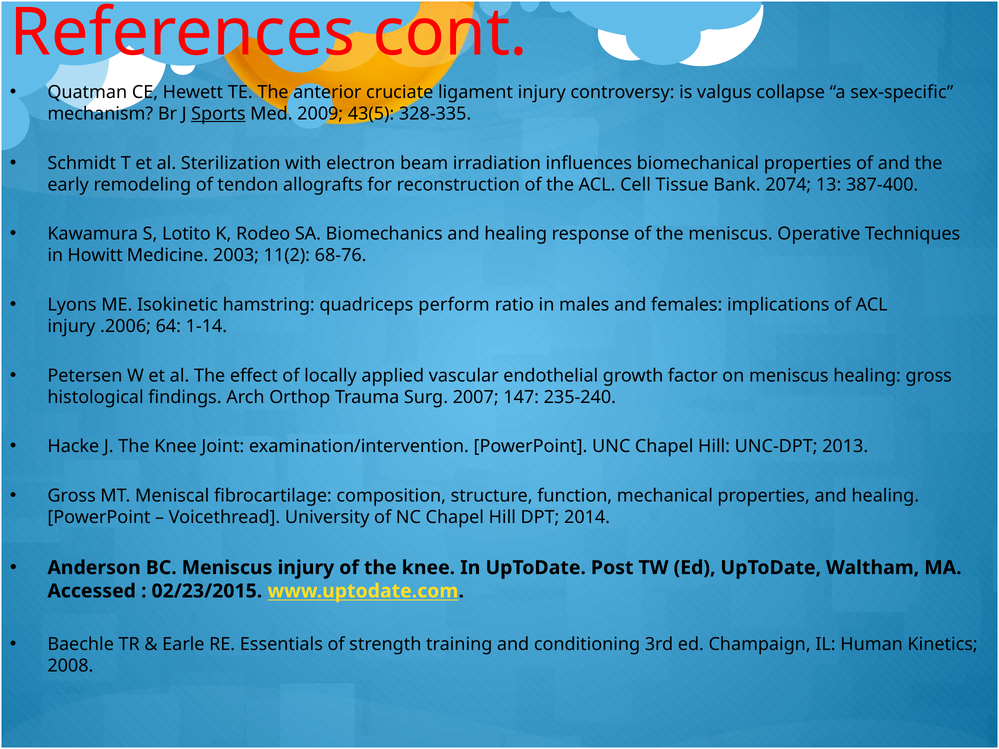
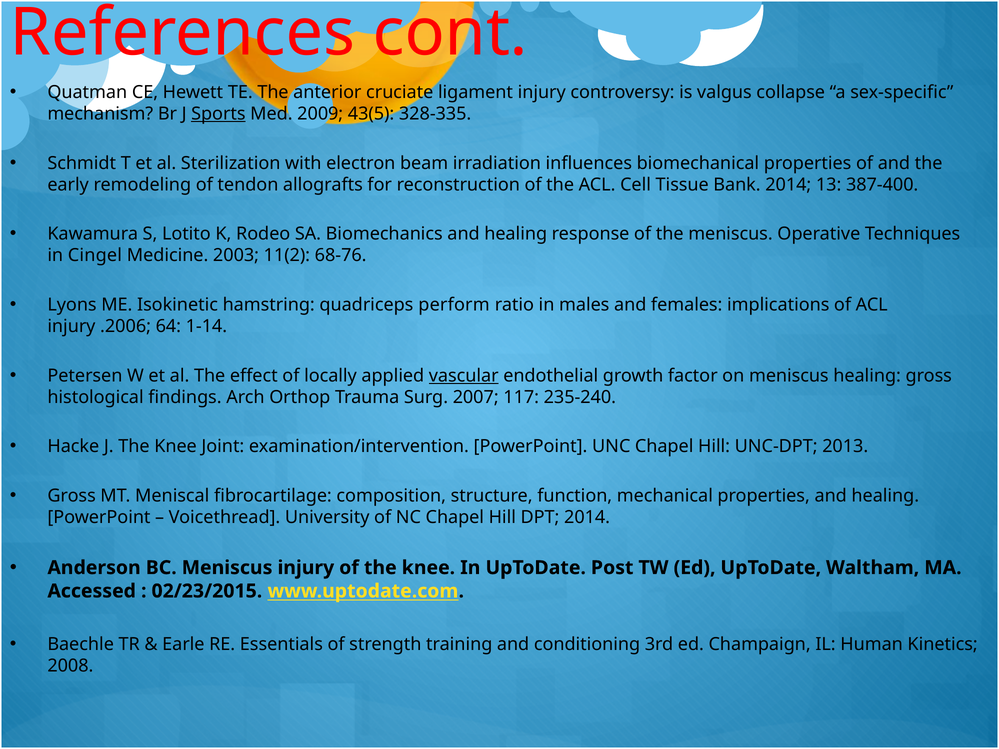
Bank 2074: 2074 -> 2014
Howitt: Howitt -> Cingel
vascular underline: none -> present
147: 147 -> 117
